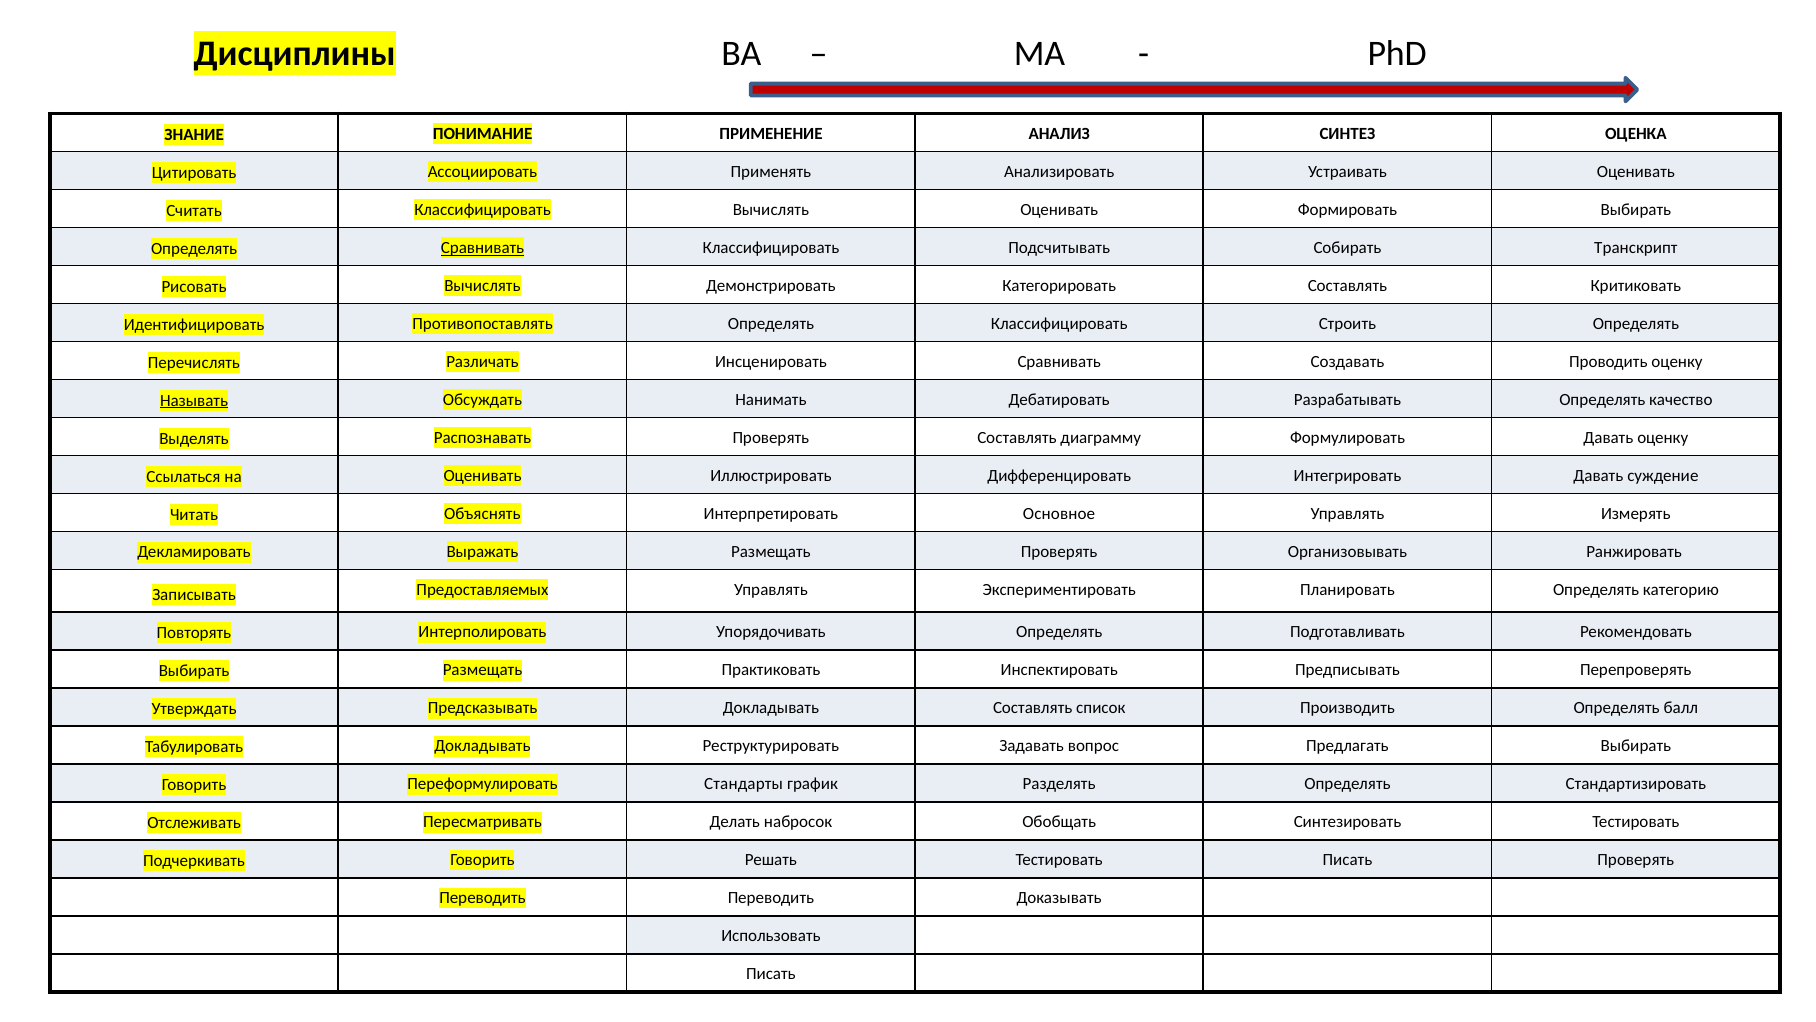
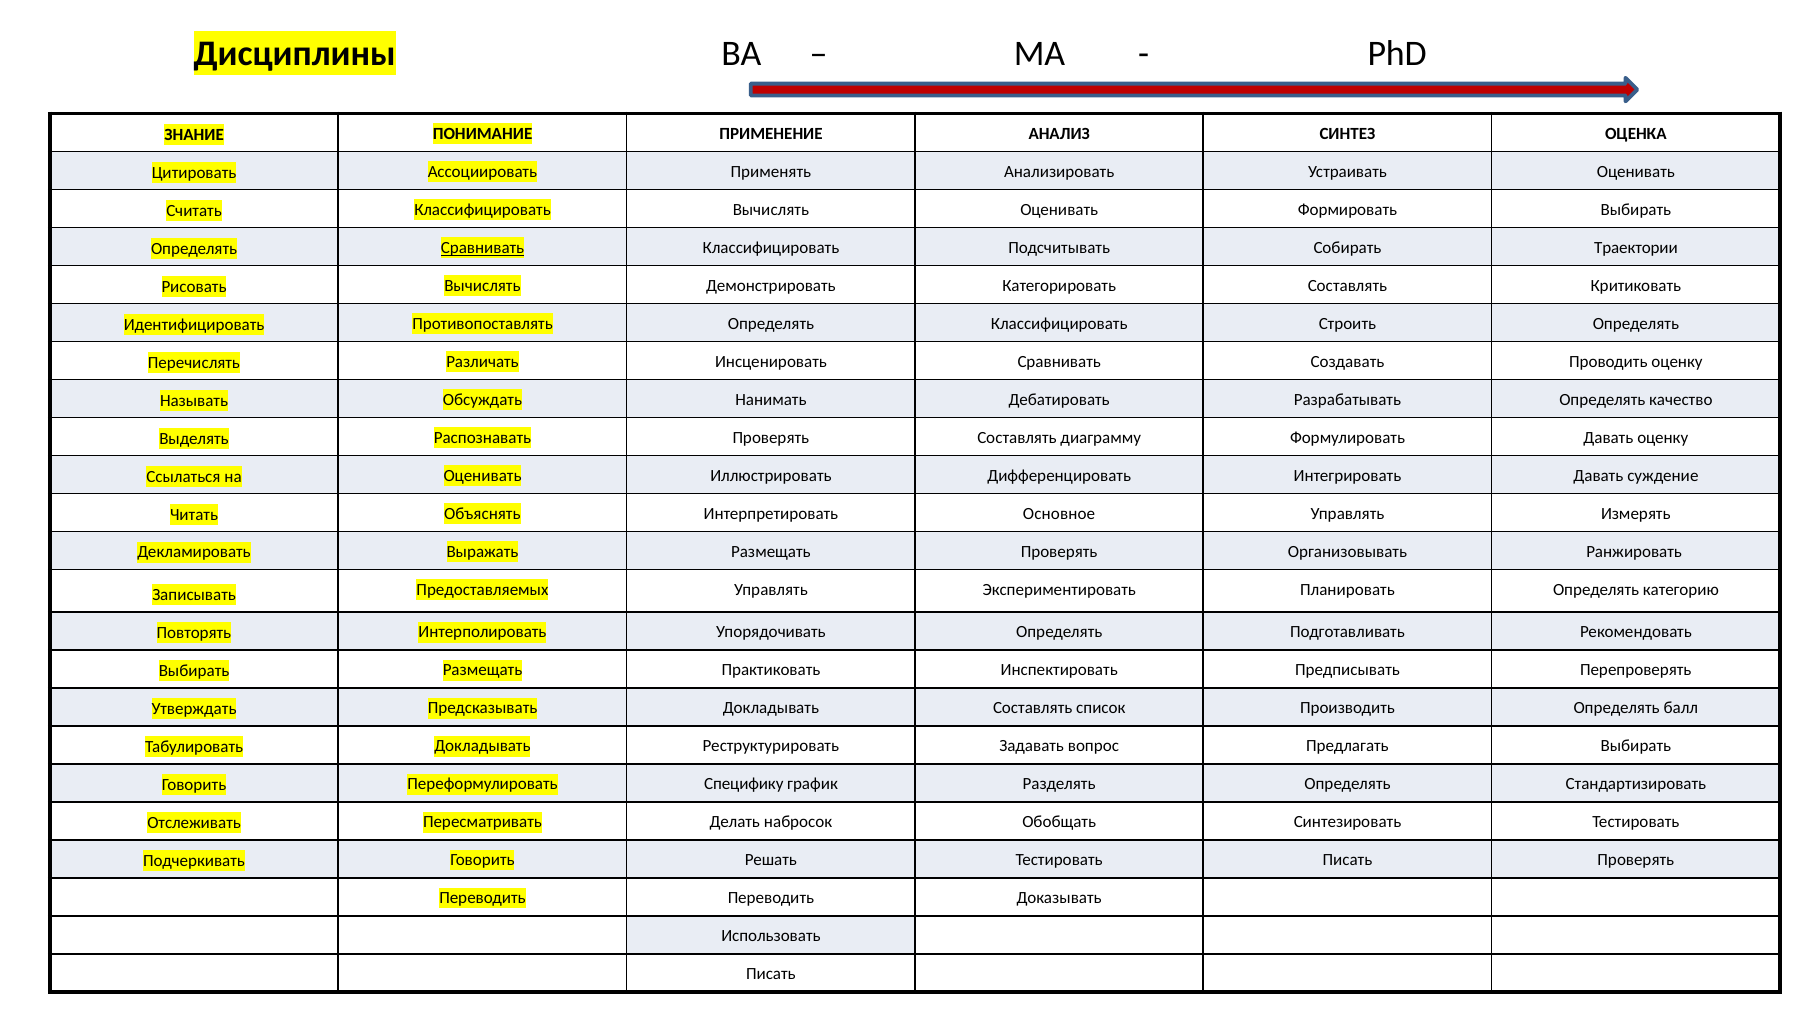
Транскрипт: Транскрипт -> Траектории
Называть underline: present -> none
Стандарты: Стандарты -> Специфику
